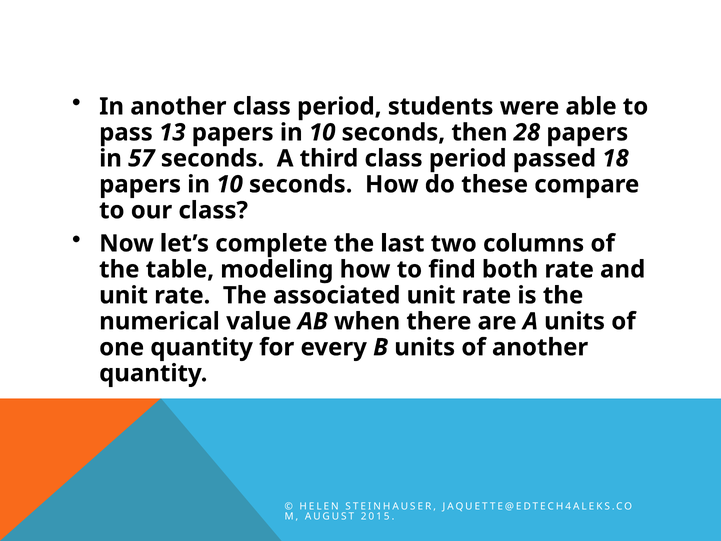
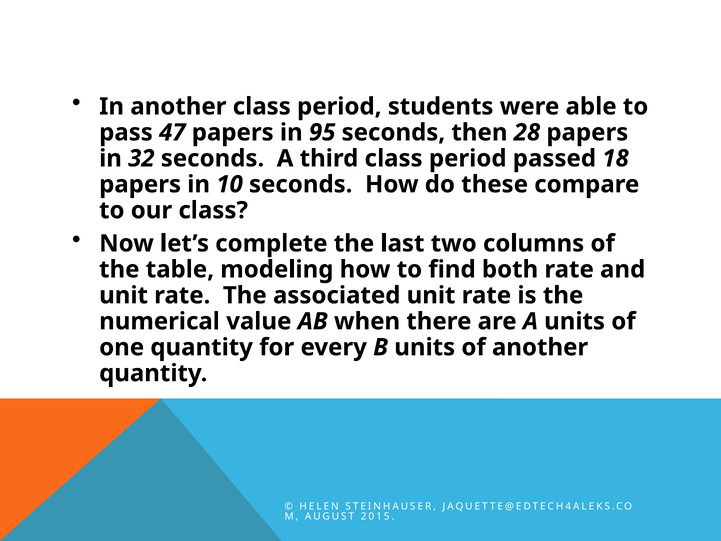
13: 13 -> 47
10 at (322, 132): 10 -> 95
57: 57 -> 32
